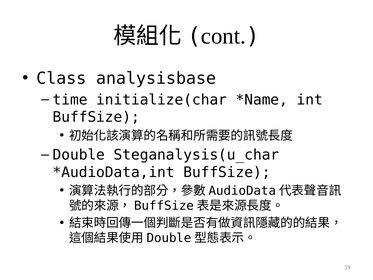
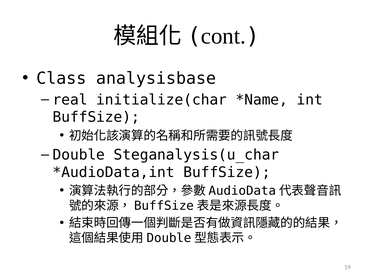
time: time -> real
